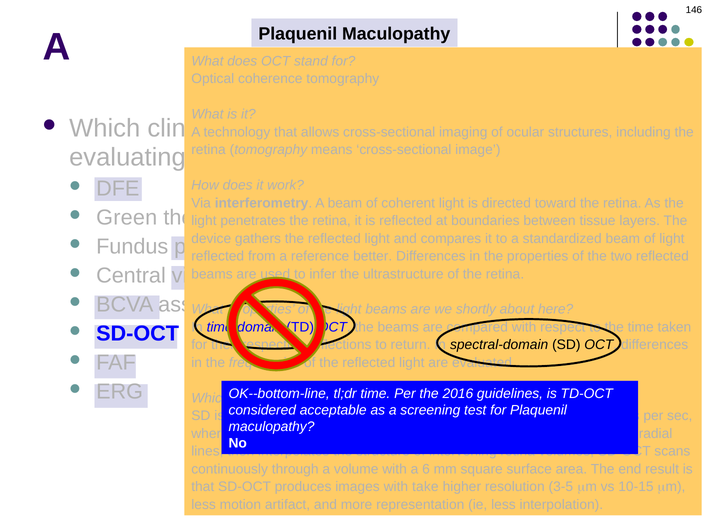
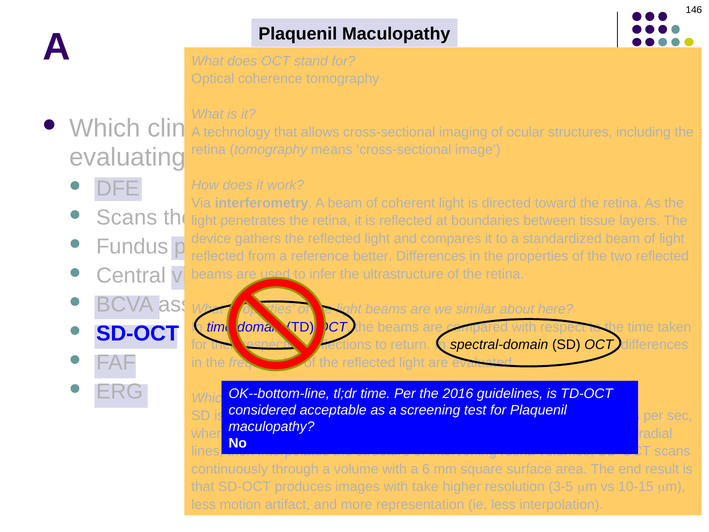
Green at (127, 217): Green -> Scans
shortly: shortly -> similar
